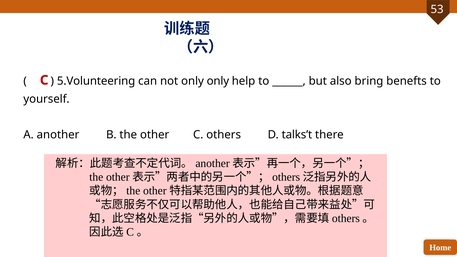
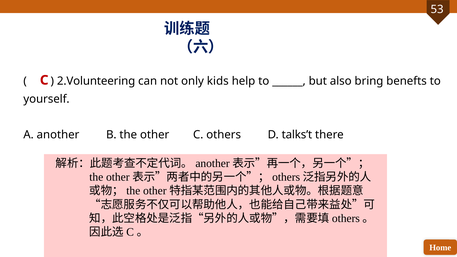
5.Volunteering: 5.Volunteering -> 2.Volunteering
only only: only -> kids
